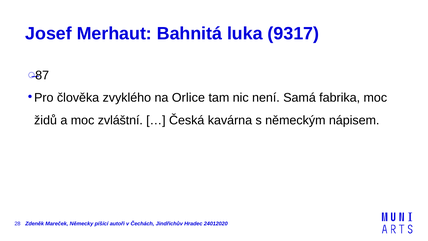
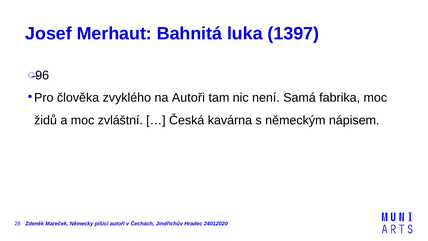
9317: 9317 -> 1397
87: 87 -> 96
na Orlice: Orlice -> Autoři
